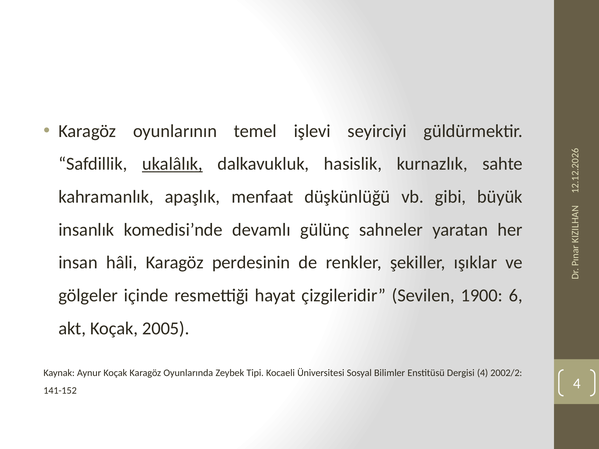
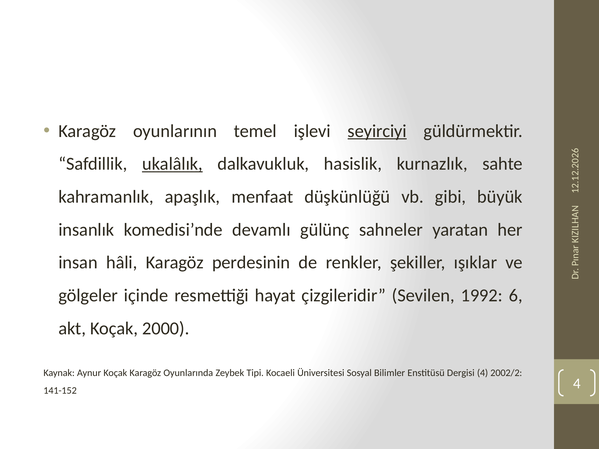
seyirciyi underline: none -> present
1900: 1900 -> 1992
2005: 2005 -> 2000
